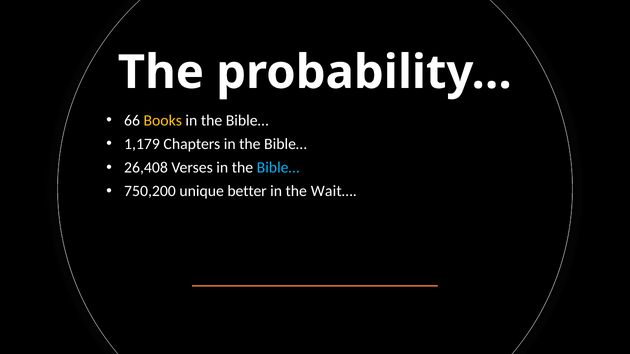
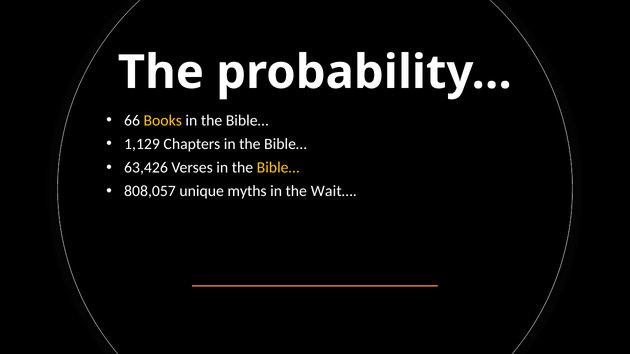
1,179: 1,179 -> 1,129
26,408: 26,408 -> 63,426
Bible… at (278, 168) colour: light blue -> yellow
750,200: 750,200 -> 808,057
better: better -> myths
